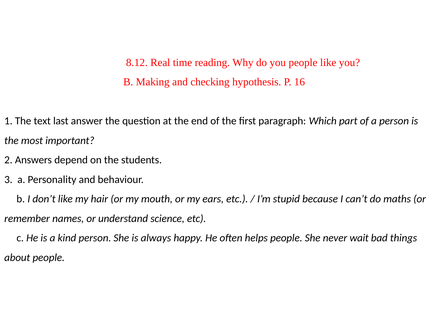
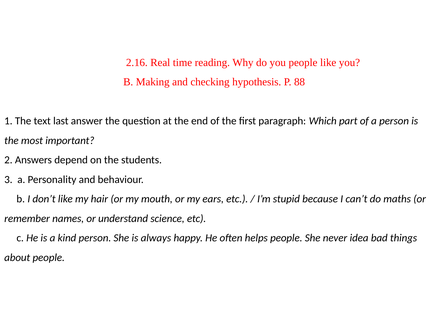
8.12: 8.12 -> 2.16
16: 16 -> 88
wait: wait -> idea
